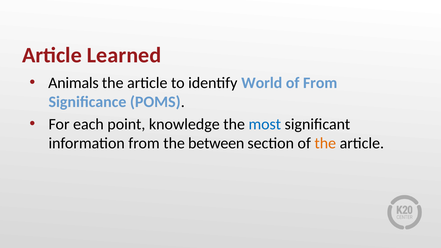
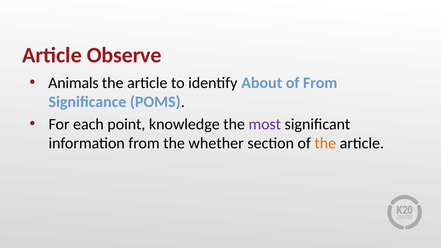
Learned: Learned -> Observe
World: World -> About
most colour: blue -> purple
between: between -> whether
